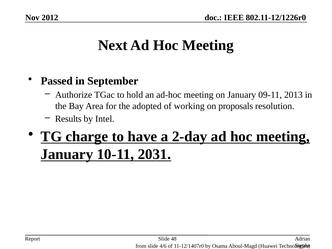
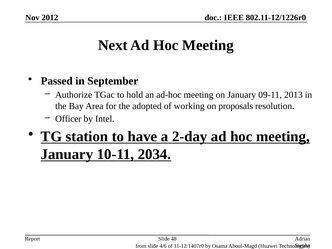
Results: Results -> Officer
charge: charge -> station
2031: 2031 -> 2034
